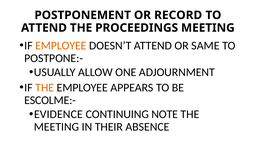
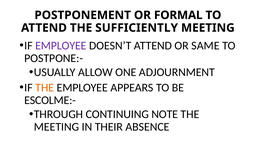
RECORD: RECORD -> FORMAL
PROCEEDINGS: PROCEEDINGS -> SUFFICIENTLY
EMPLOYEE at (61, 46) colour: orange -> purple
EVIDENCE: EVIDENCE -> THROUGH
